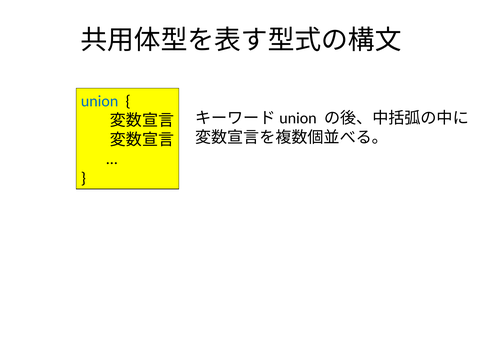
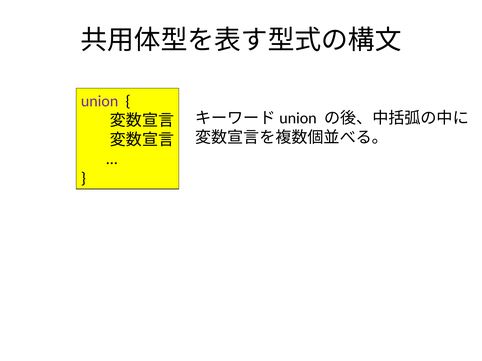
union colour: blue -> purple
